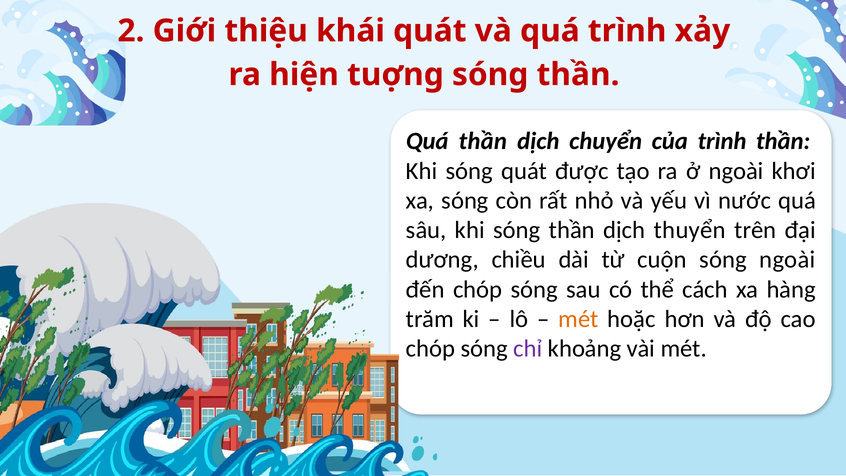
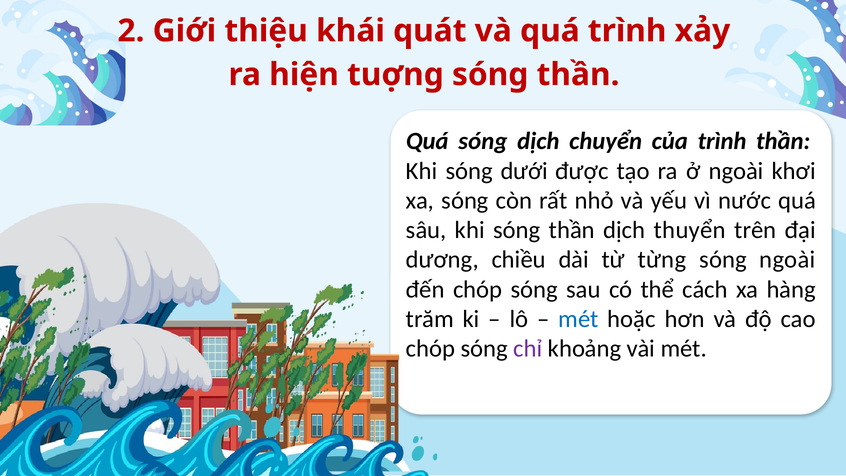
Quá thần: thần -> sóng
sóng quát: quát -> dưới
cuộn: cuộn -> từng
mét at (579, 319) colour: orange -> blue
